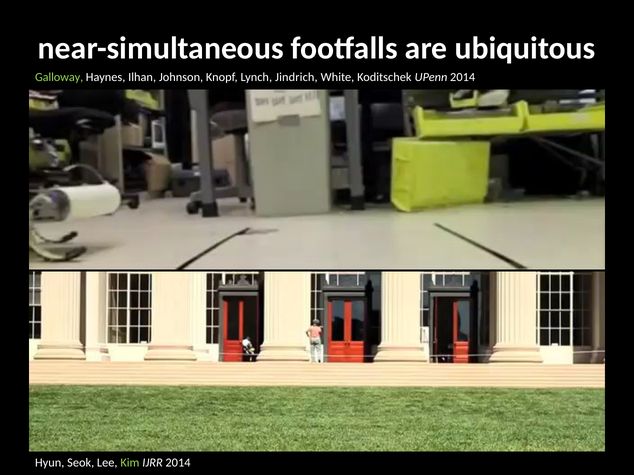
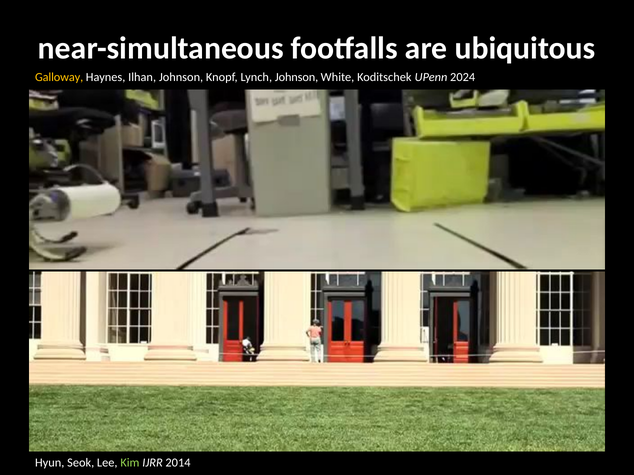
Galloway colour: light green -> yellow
Lynch Jindrich: Jindrich -> Johnson
UPenn 2014: 2014 -> 2024
